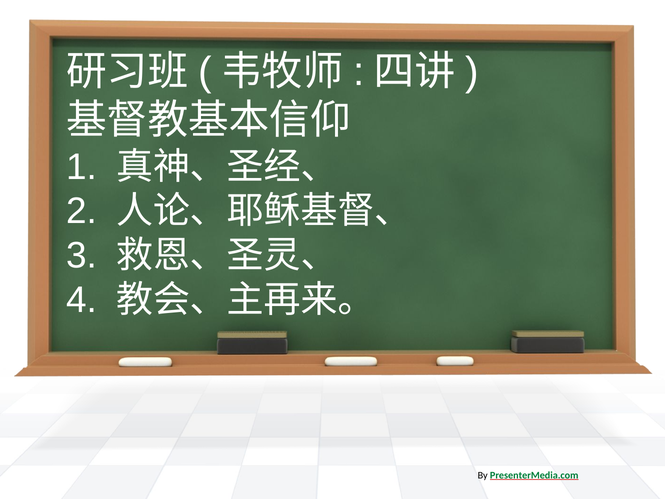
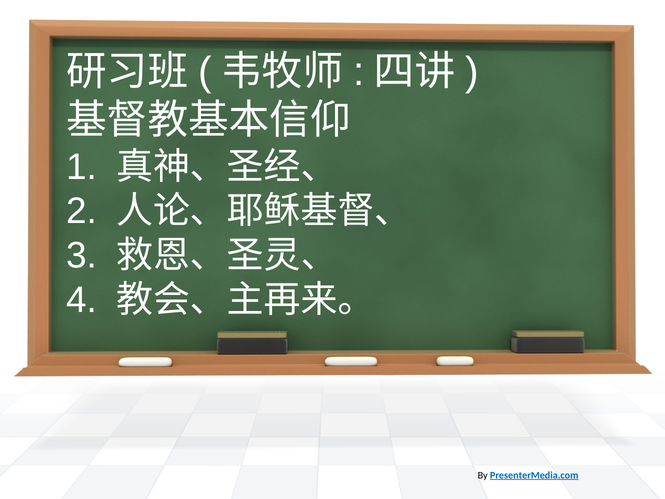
PresenterMedia.com colour: green -> blue
